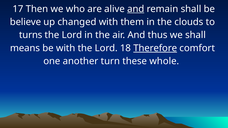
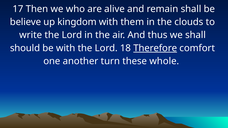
and at (136, 9) underline: present -> none
changed: changed -> kingdom
turns: turns -> write
means: means -> should
